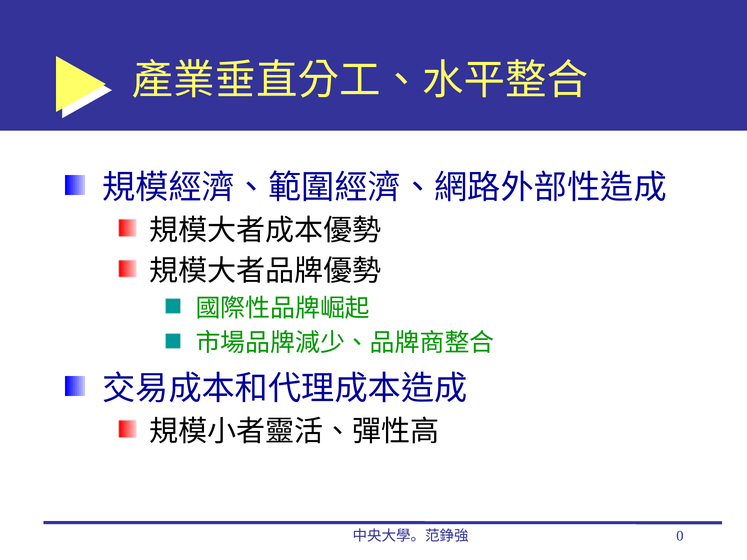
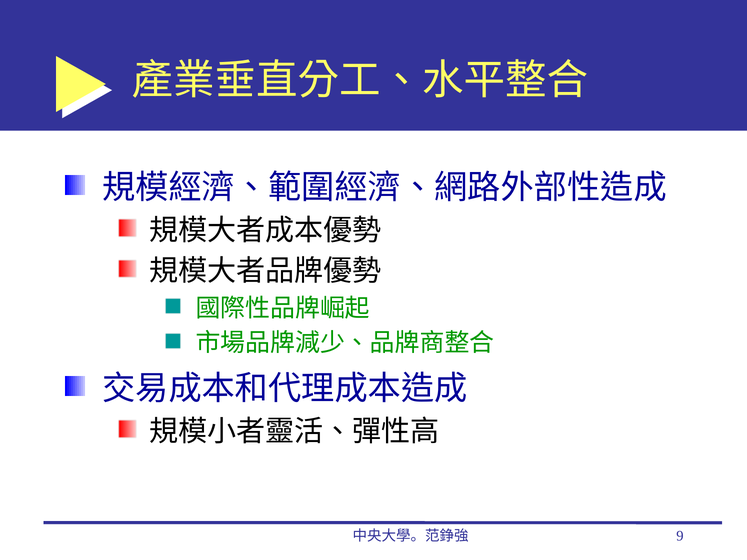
0: 0 -> 9
